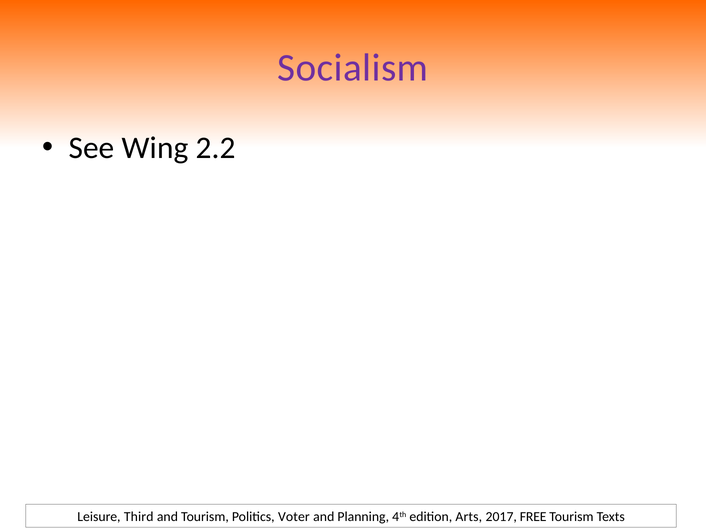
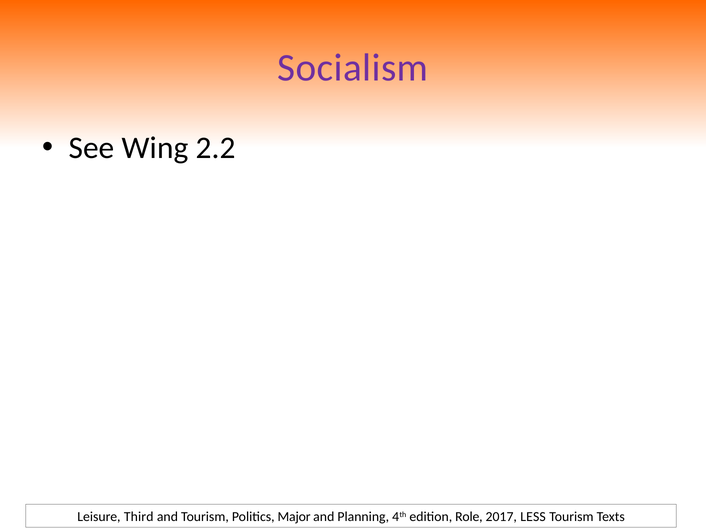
Voter: Voter -> Major
Arts: Arts -> Role
FREE: FREE -> LESS
